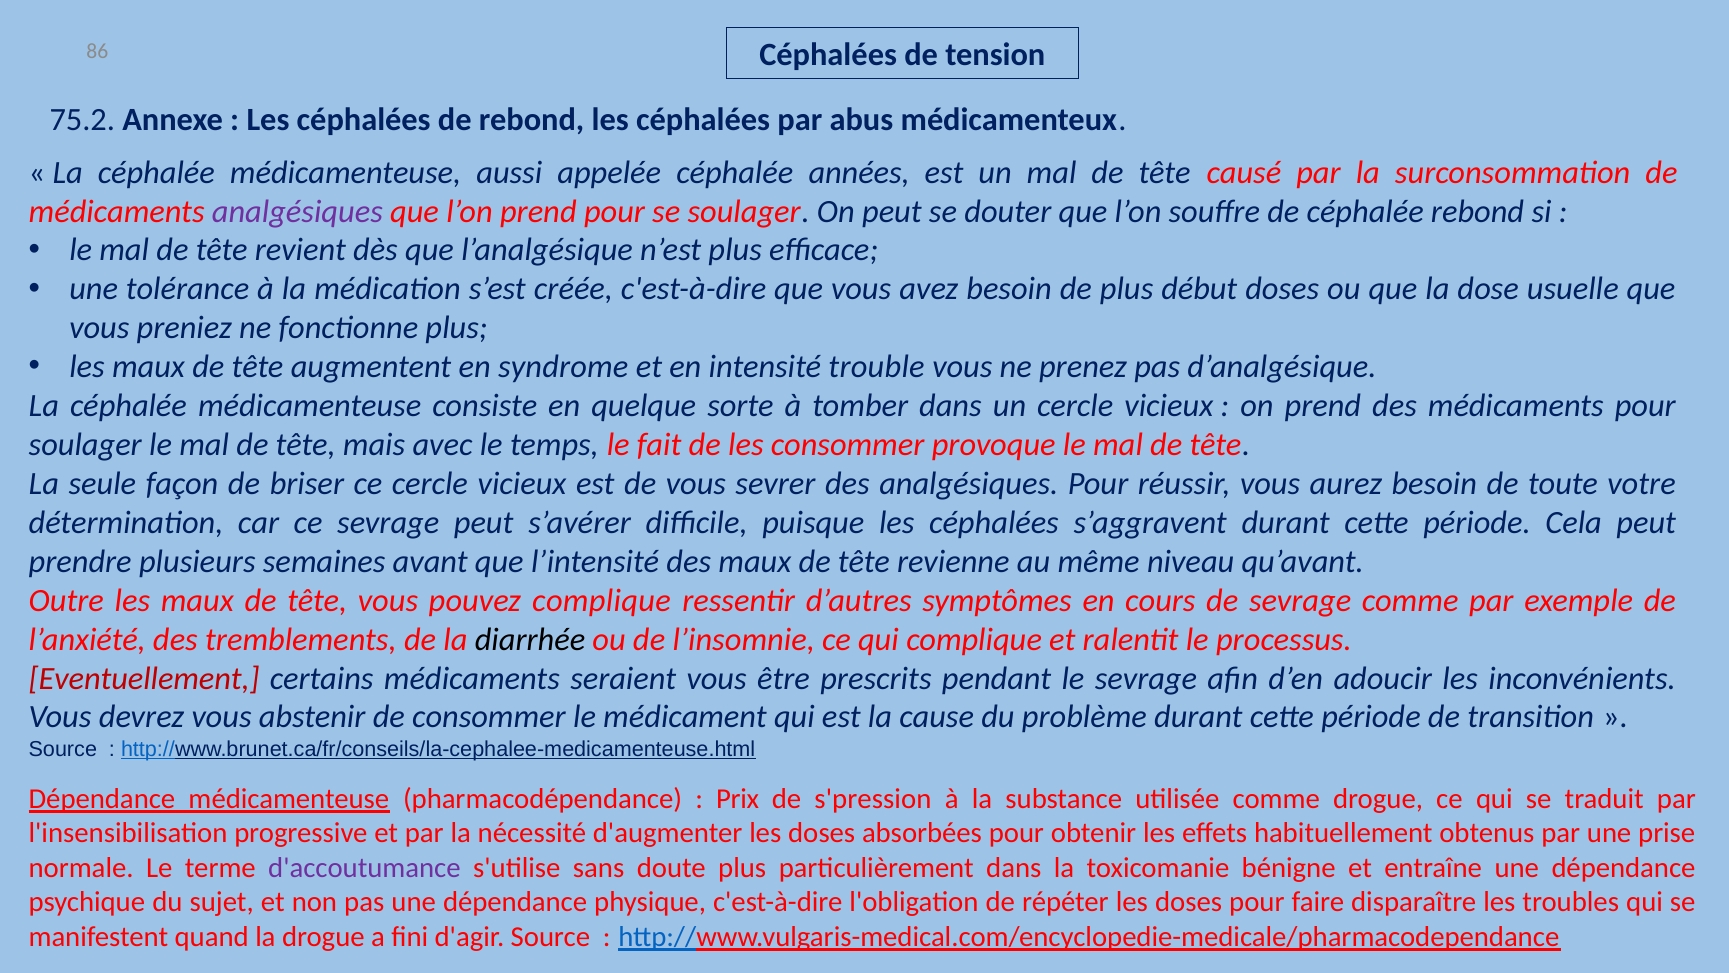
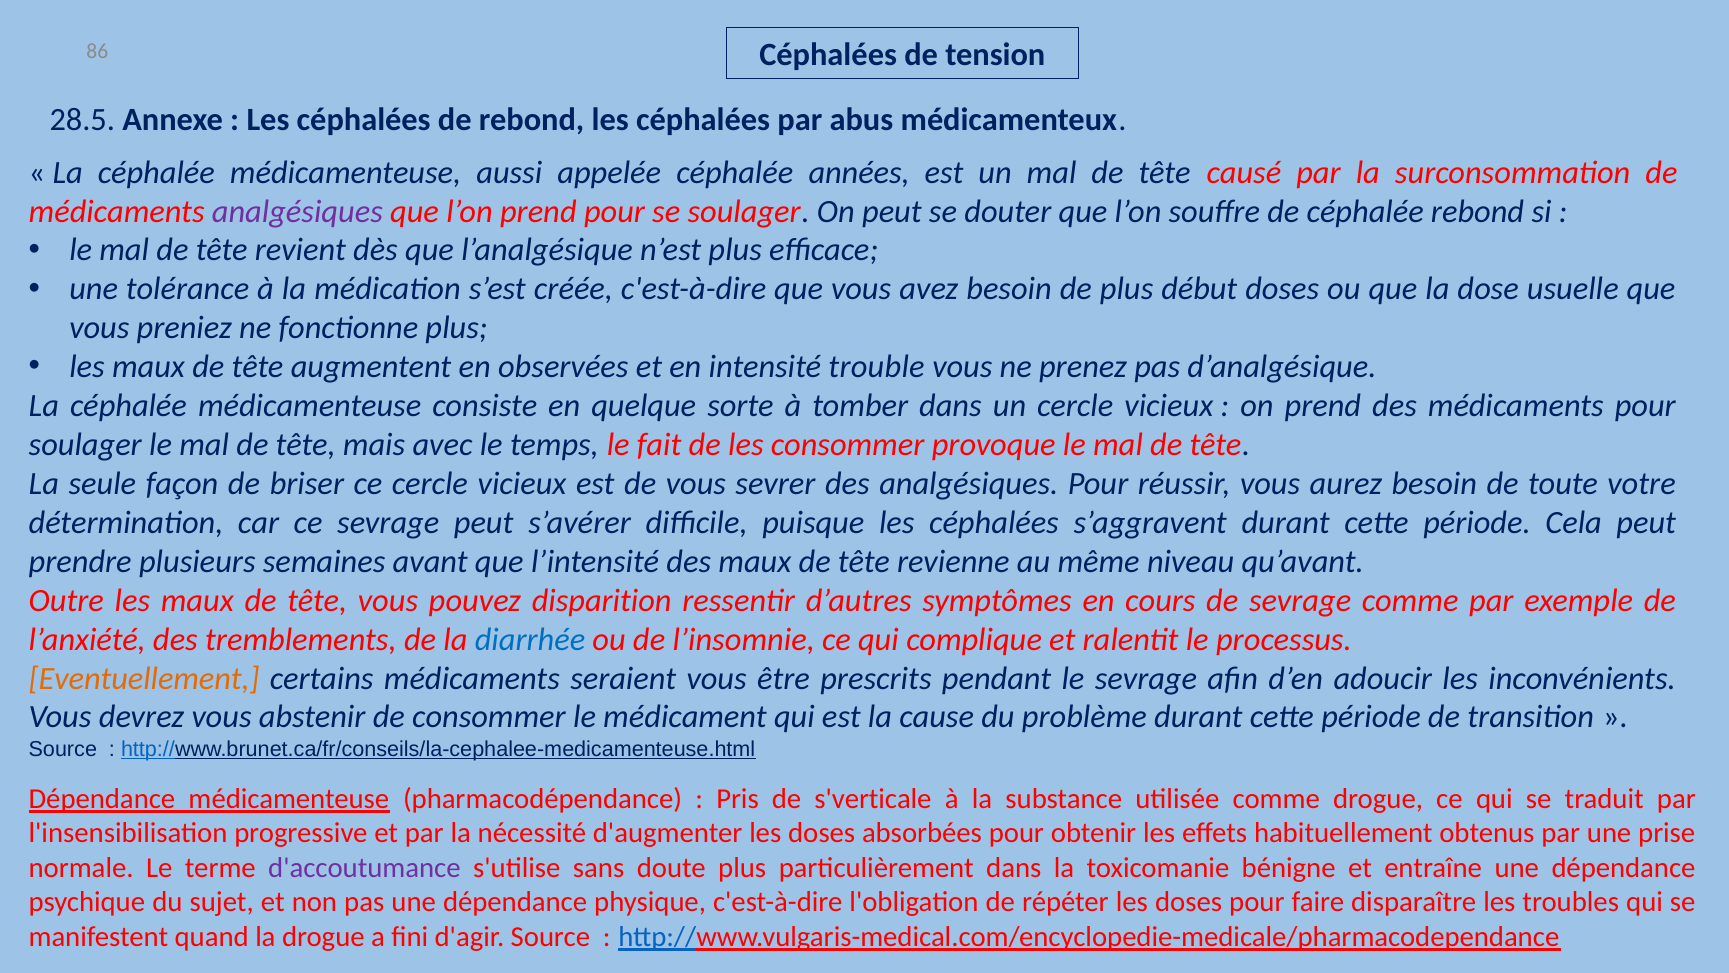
75.2: 75.2 -> 28.5
syndrome: syndrome -> observées
pouvez complique: complique -> disparition
diarrhée colour: black -> blue
Eventuellement colour: red -> orange
Prix: Prix -> Pris
s'pression: s'pression -> s'verticale
